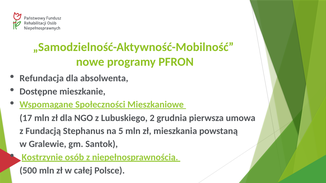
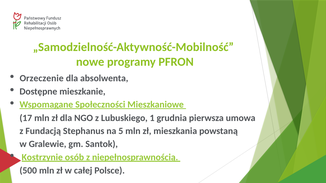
Refundacja: Refundacja -> Orzeczenie
2: 2 -> 1
